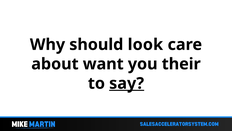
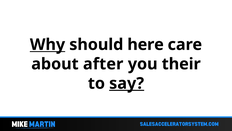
Why underline: none -> present
look: look -> here
want: want -> after
